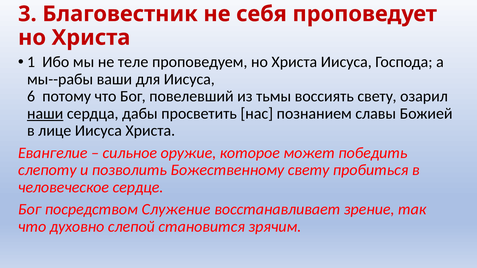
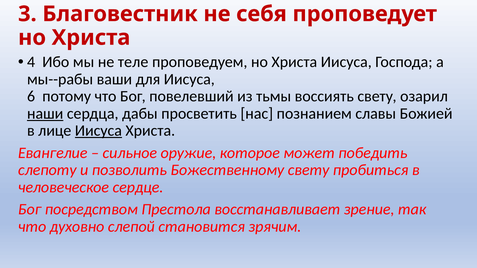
1: 1 -> 4
Иисуса at (98, 131) underline: none -> present
Служение: Служение -> Престола
